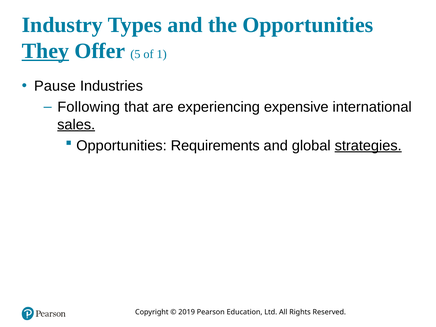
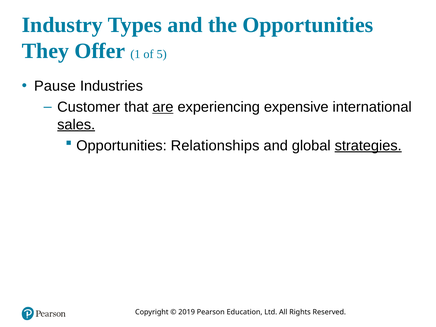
They underline: present -> none
5: 5 -> 1
1: 1 -> 5
Following: Following -> Customer
are underline: none -> present
Requirements: Requirements -> Relationships
